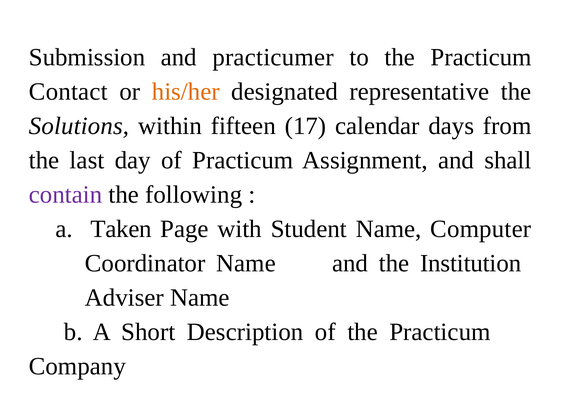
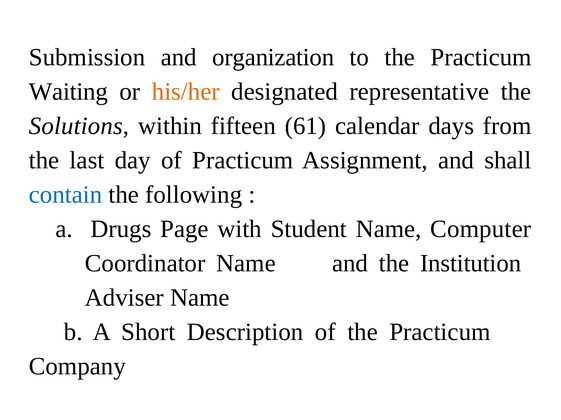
practicumer: practicumer -> organization
Contact: Contact -> Waiting
17: 17 -> 61
contain colour: purple -> blue
Taken: Taken -> Drugs
